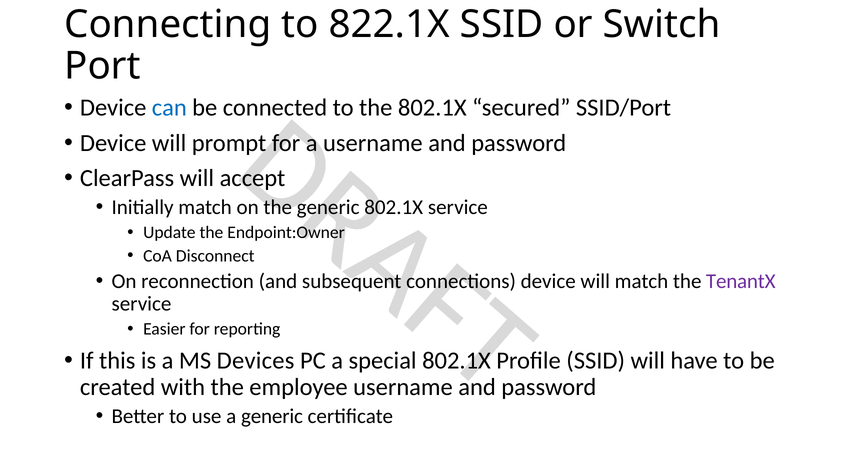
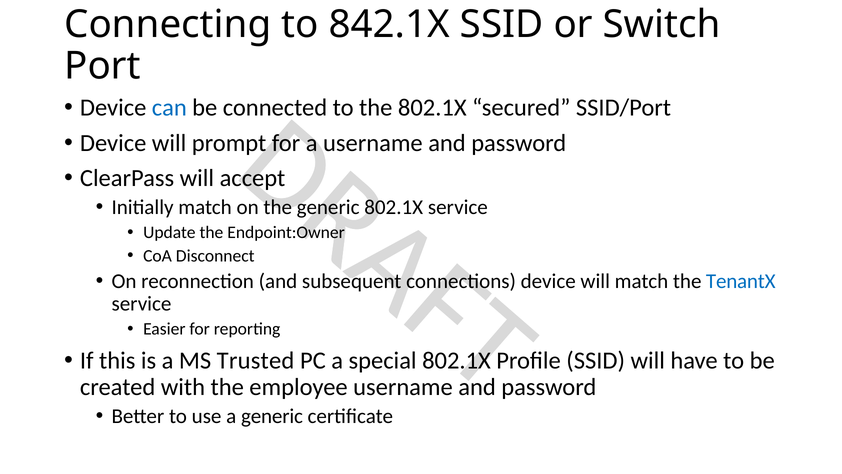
822.1X: 822.1X -> 842.1X
TenantX colour: purple -> blue
Devices: Devices -> Trusted
